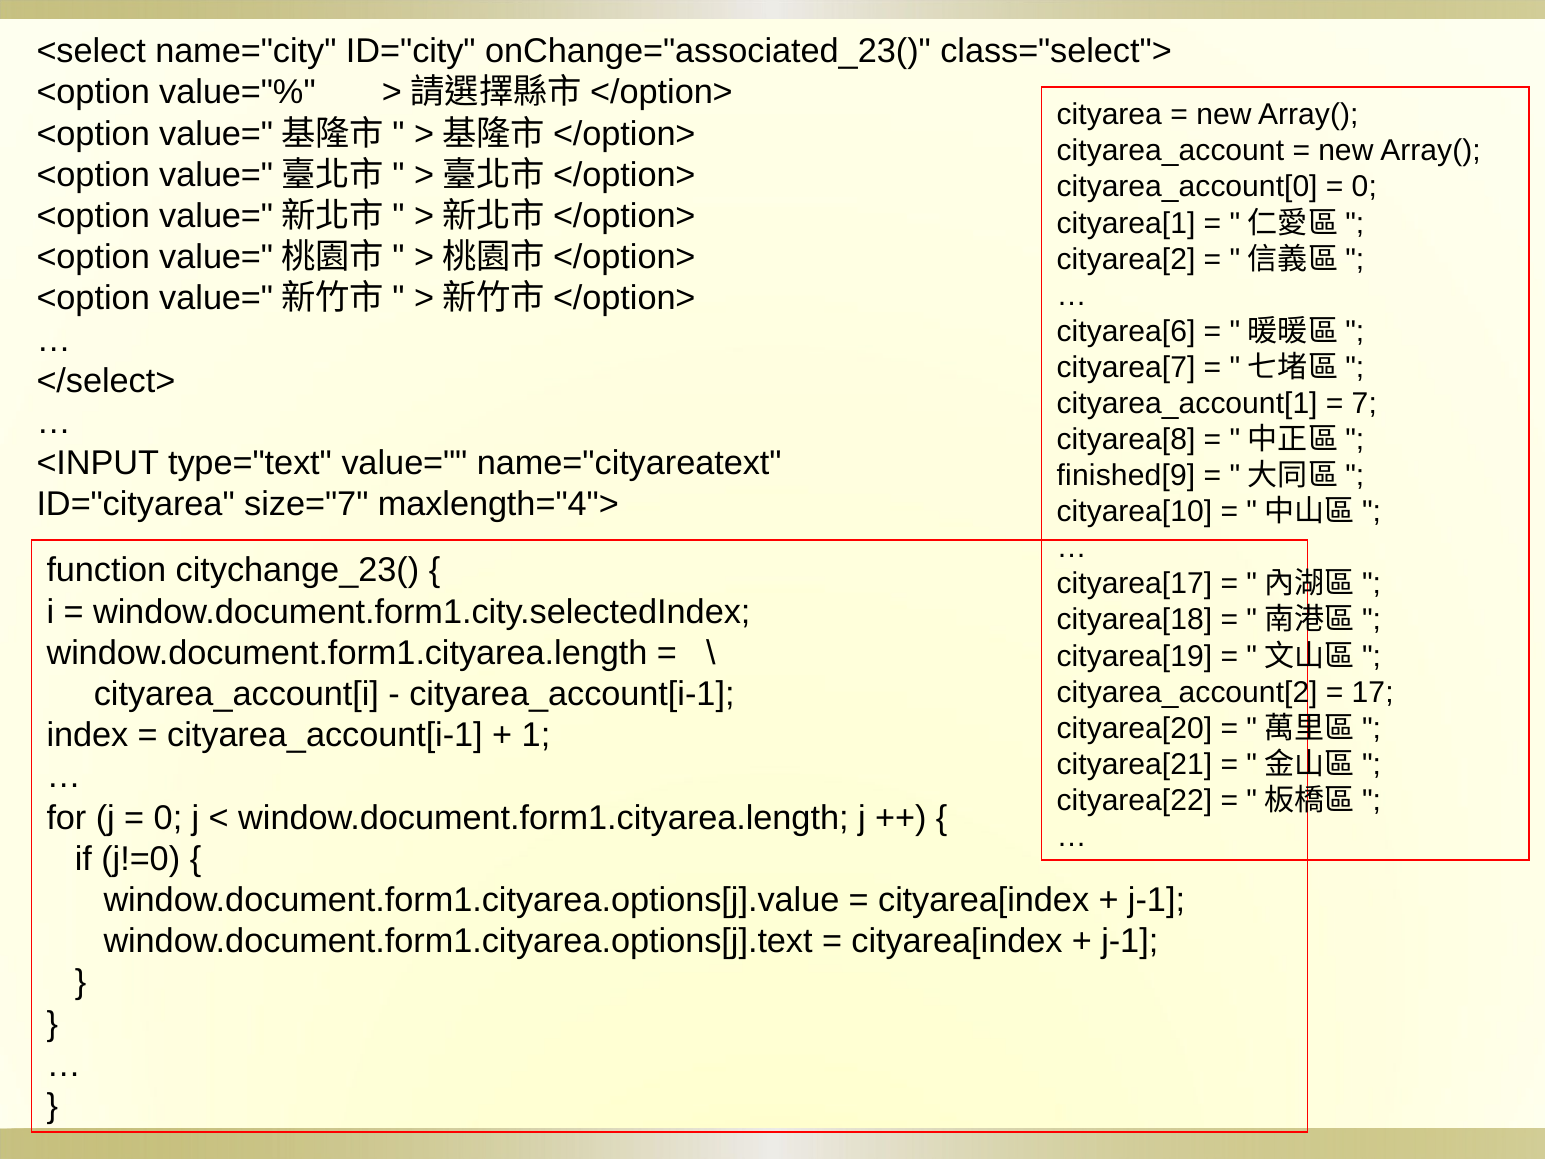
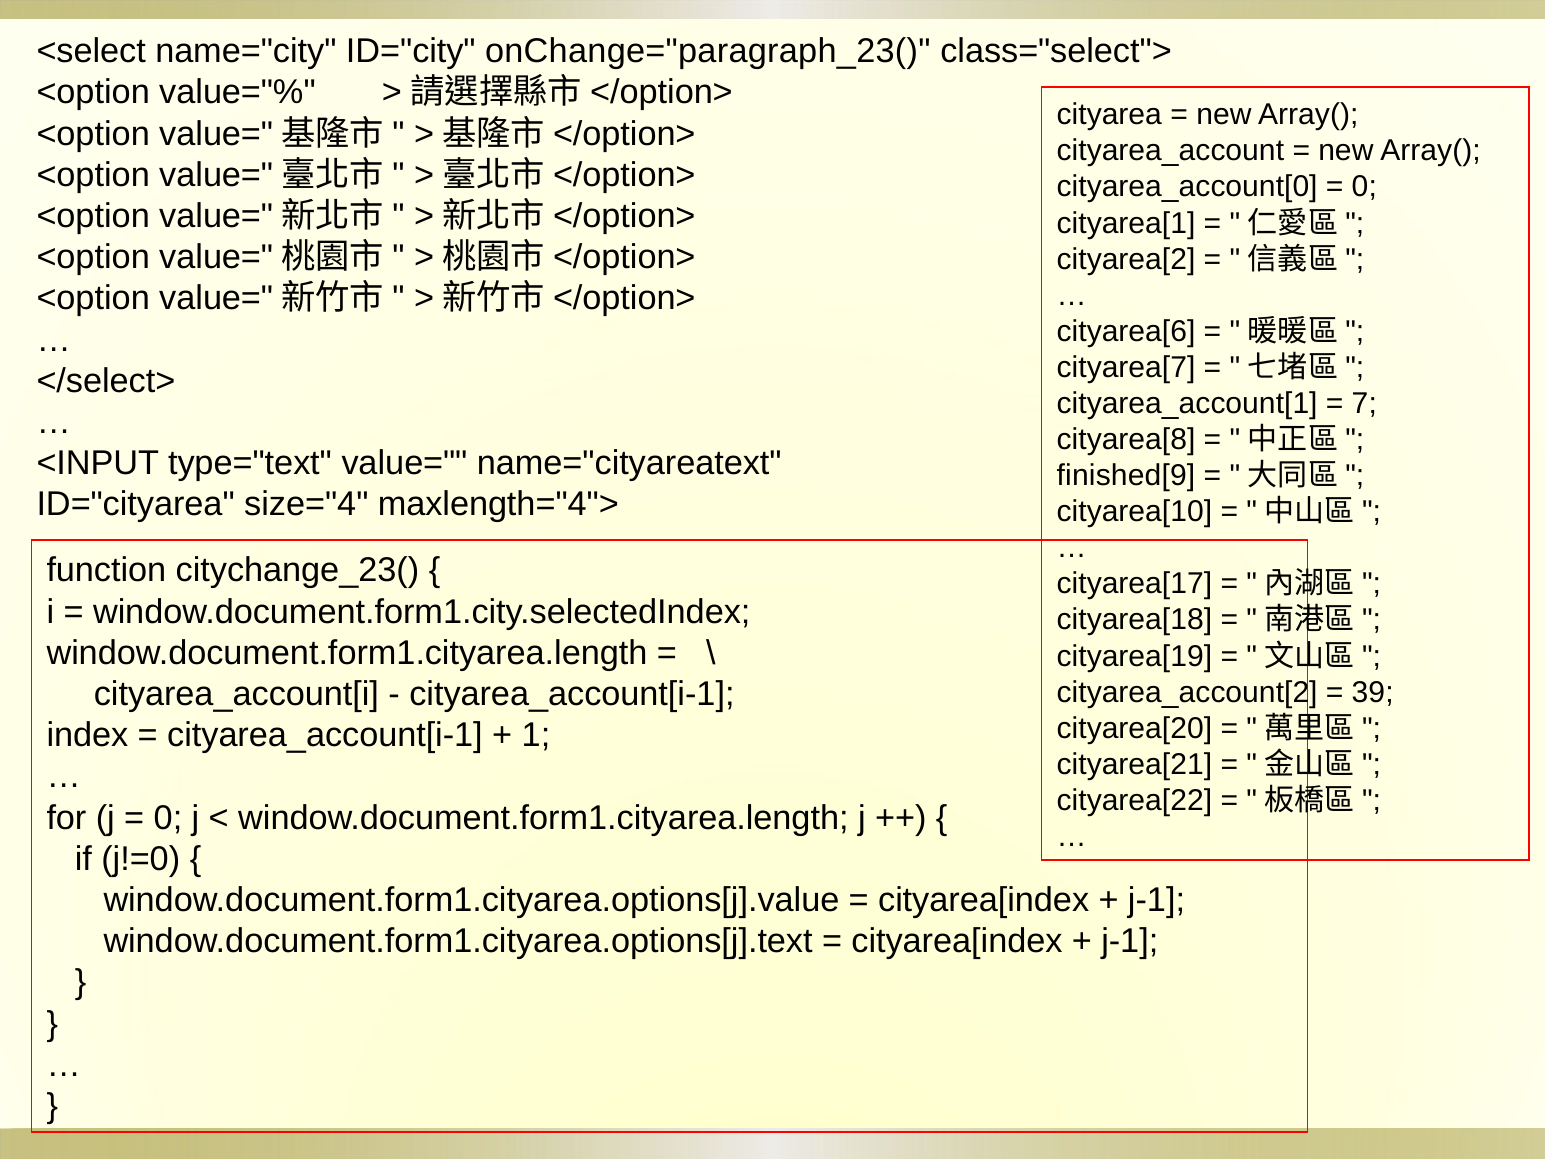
onChange="associated_23(: onChange="associated_23( -> onChange="paragraph_23(
size="7: size="7 -> size="4
17: 17 -> 39
